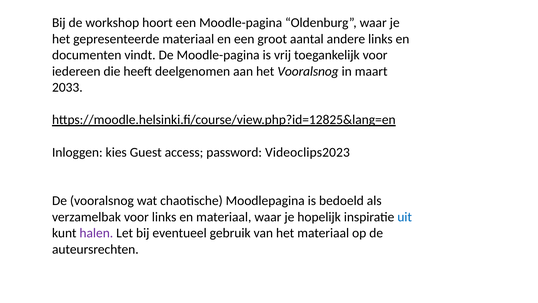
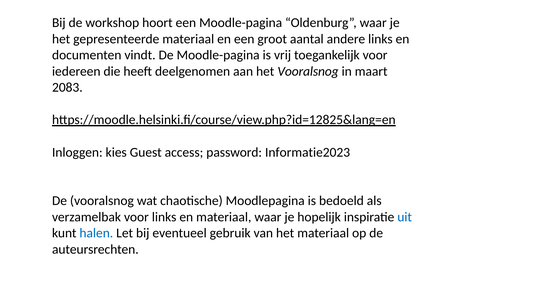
2033: 2033 -> 2083
Videoclips2023: Videoclips2023 -> Informatie2023
halen colour: purple -> blue
